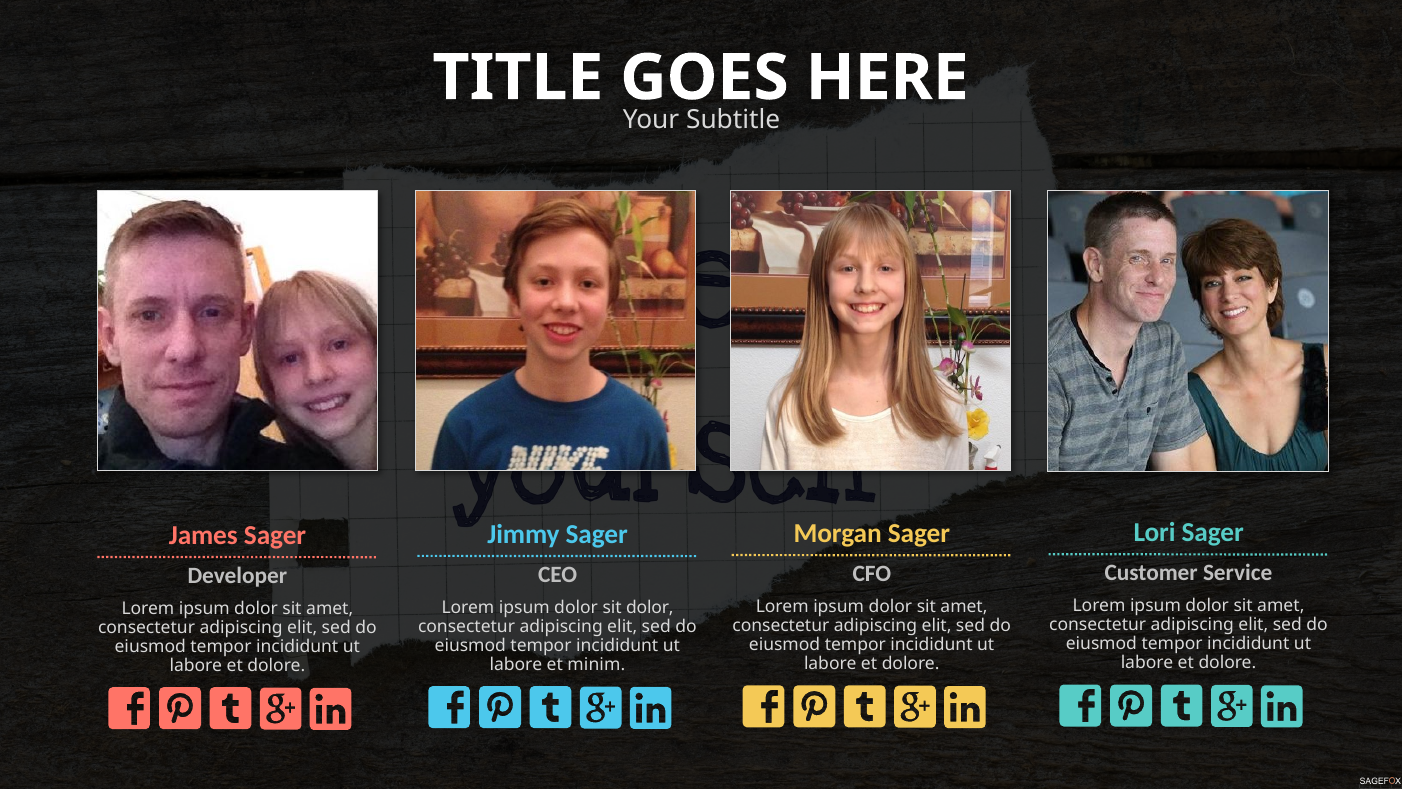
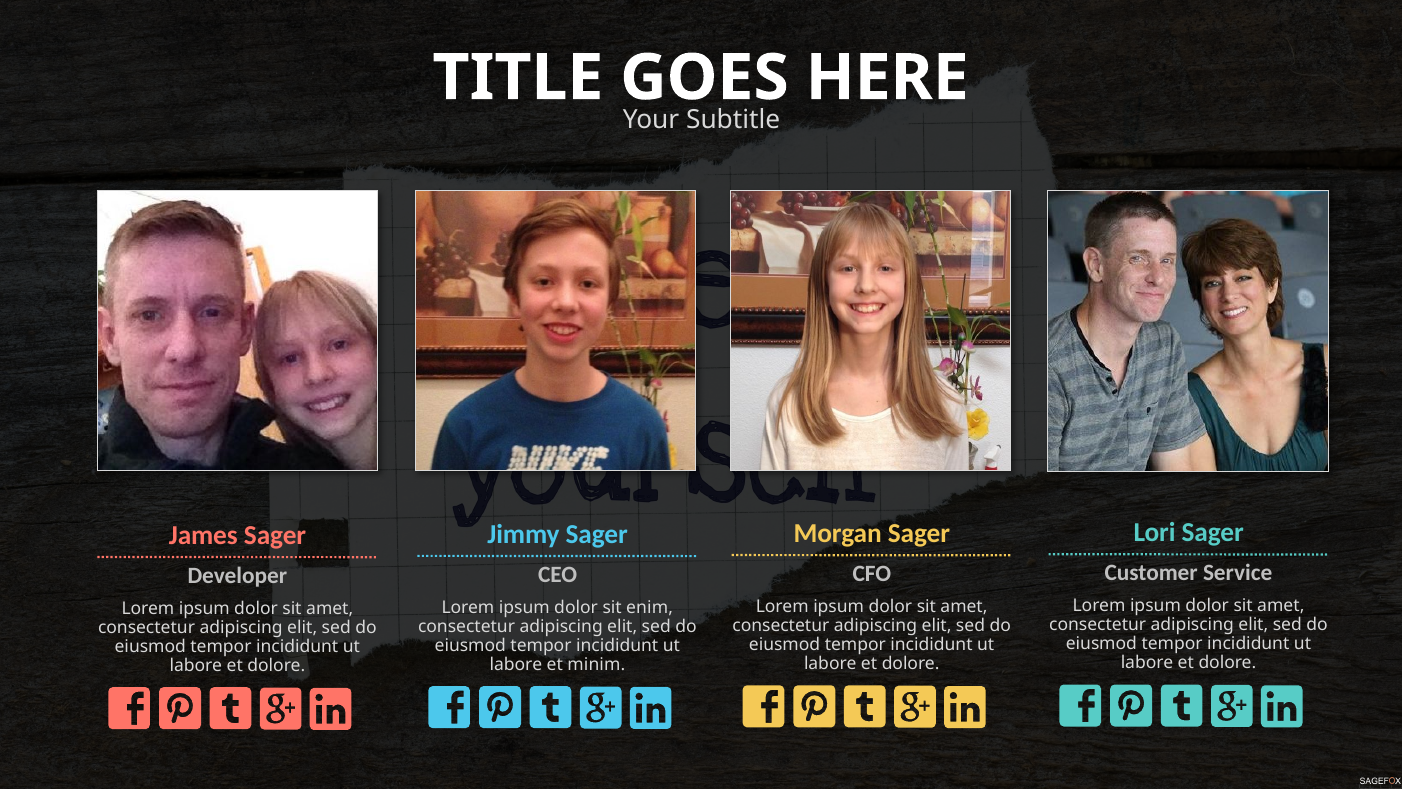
sit dolor: dolor -> enim
